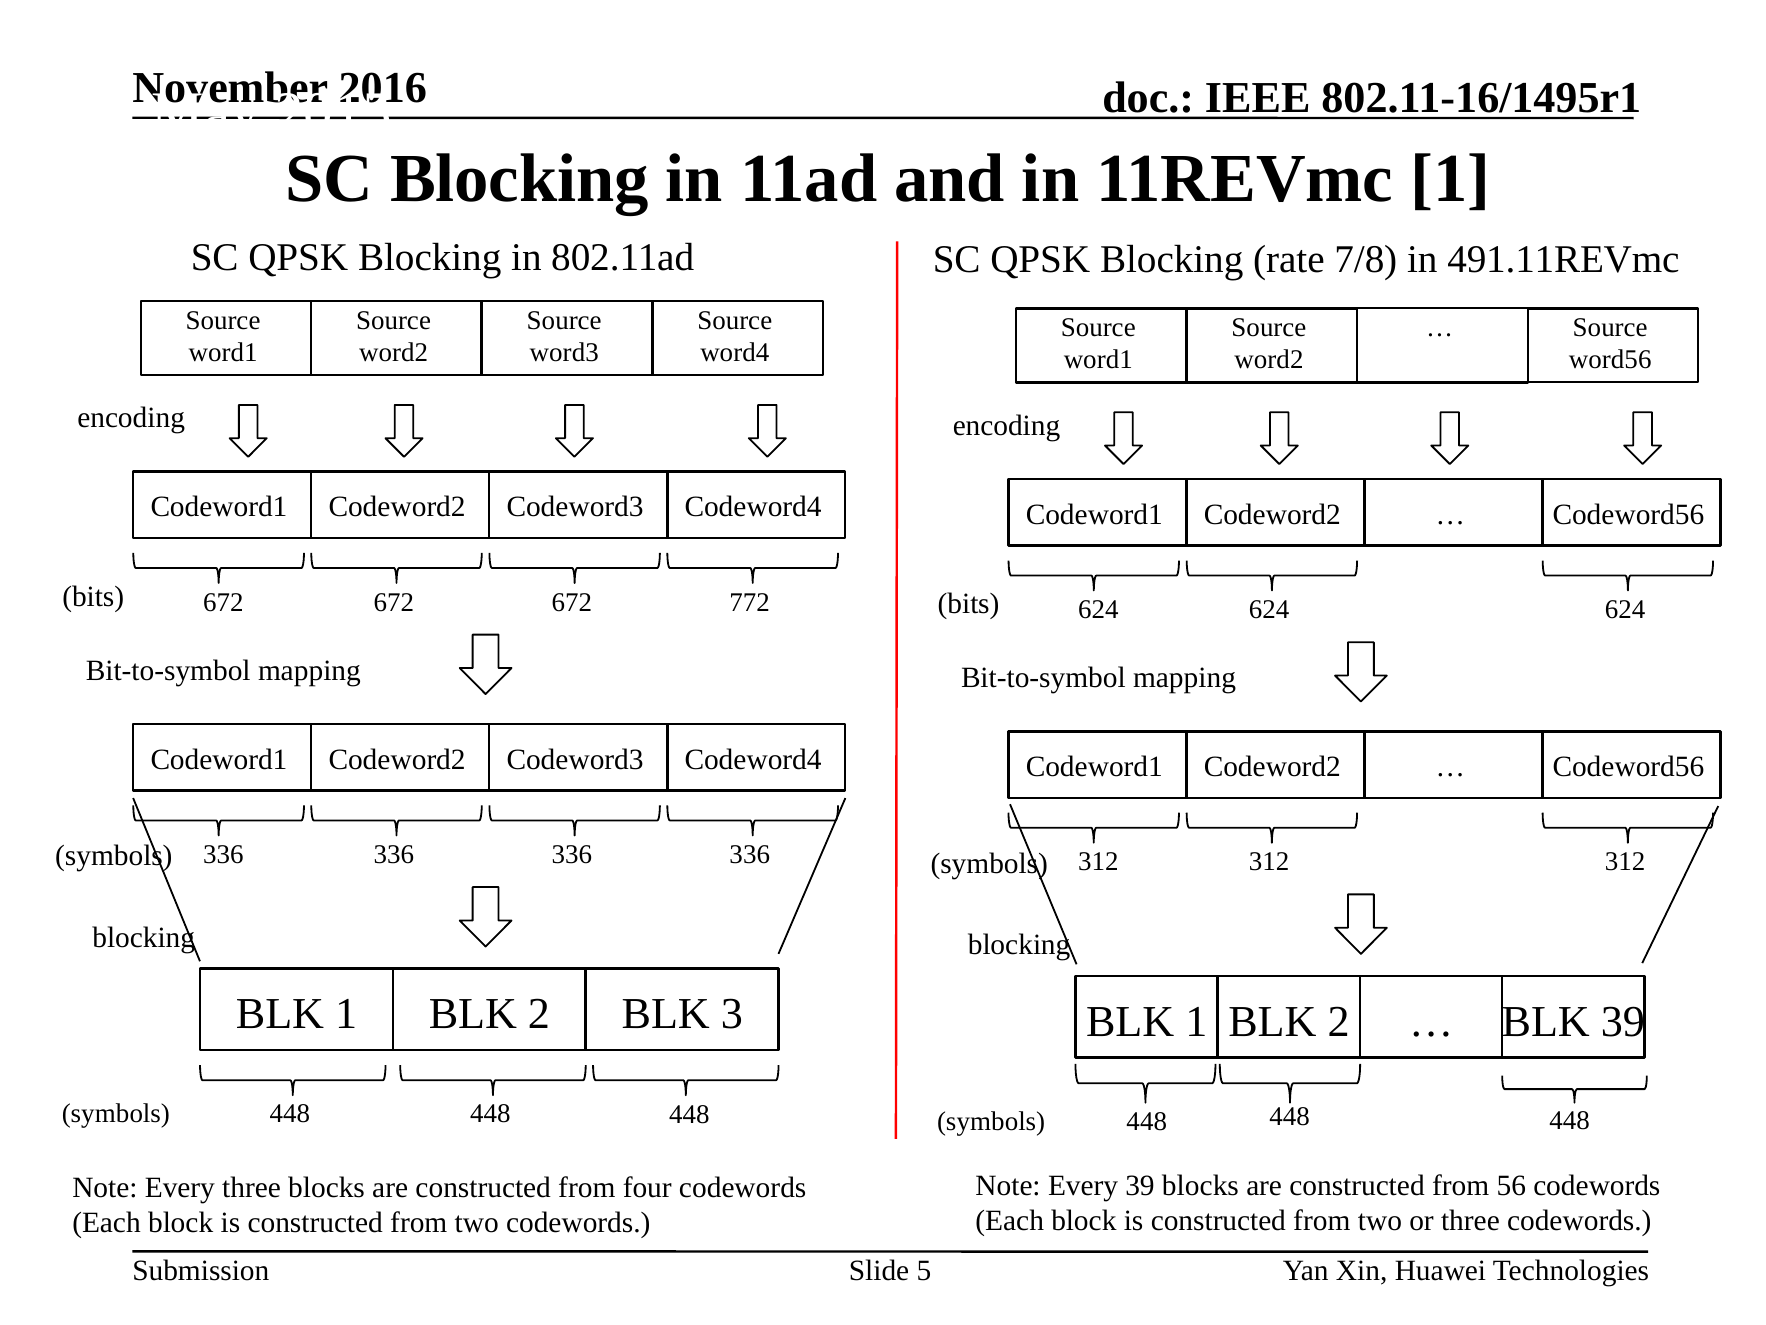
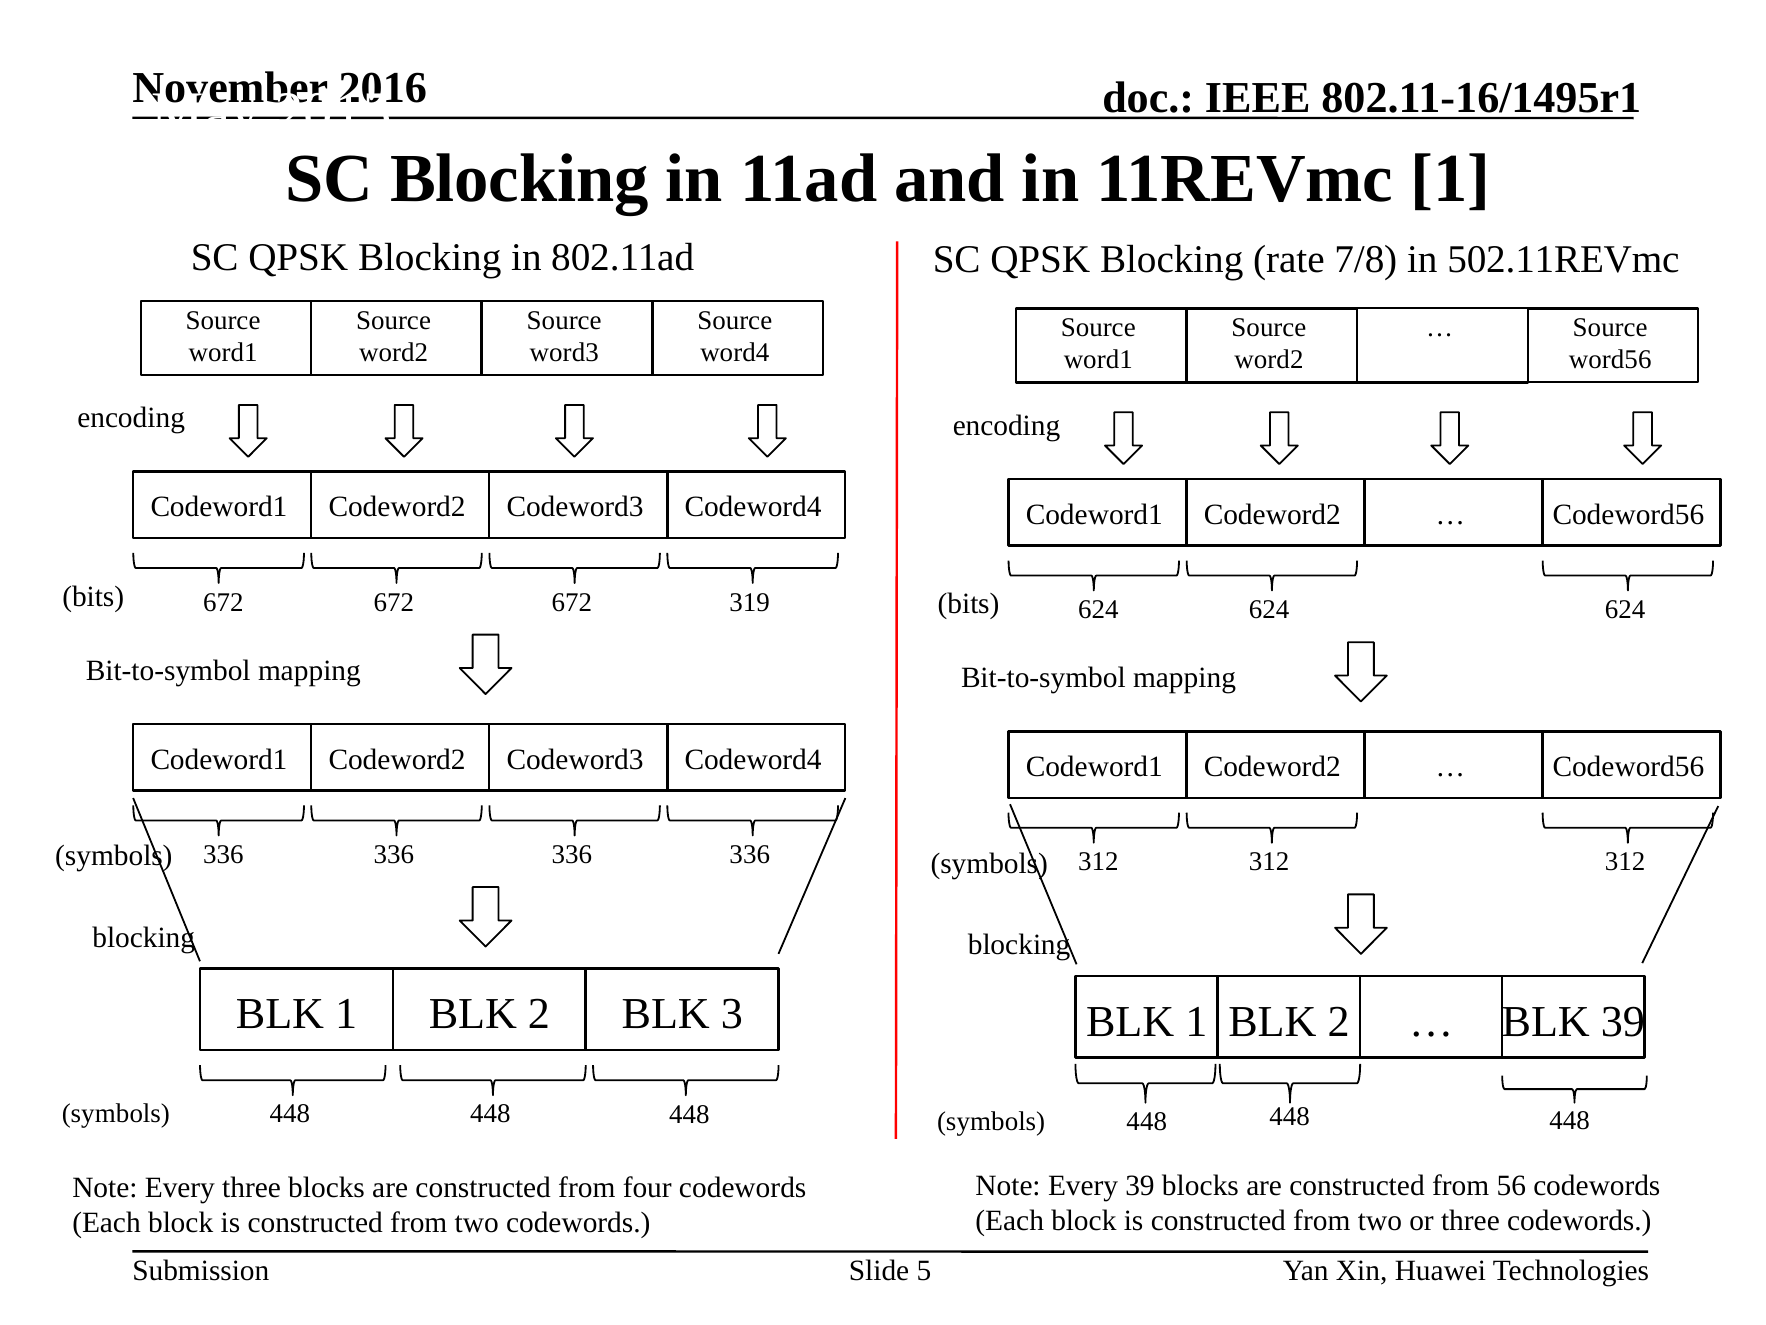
491.11REVmc: 491.11REVmc -> 502.11REVmc
772: 772 -> 319
